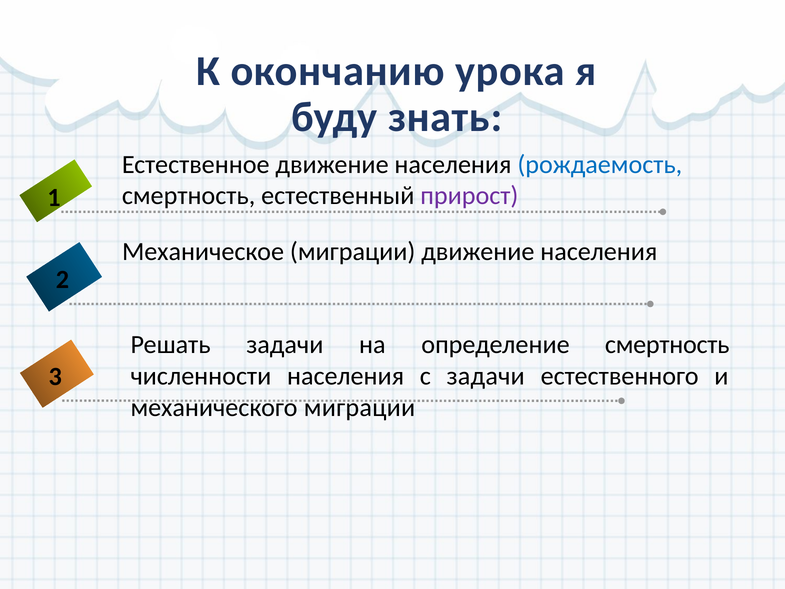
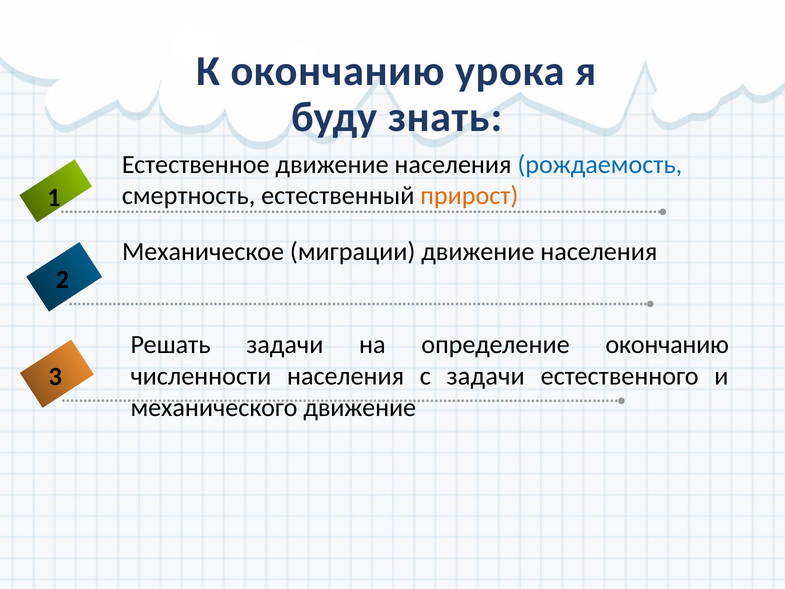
прирост colour: purple -> orange
определение смертность: смертность -> окончанию
механического миграции: миграции -> движение
